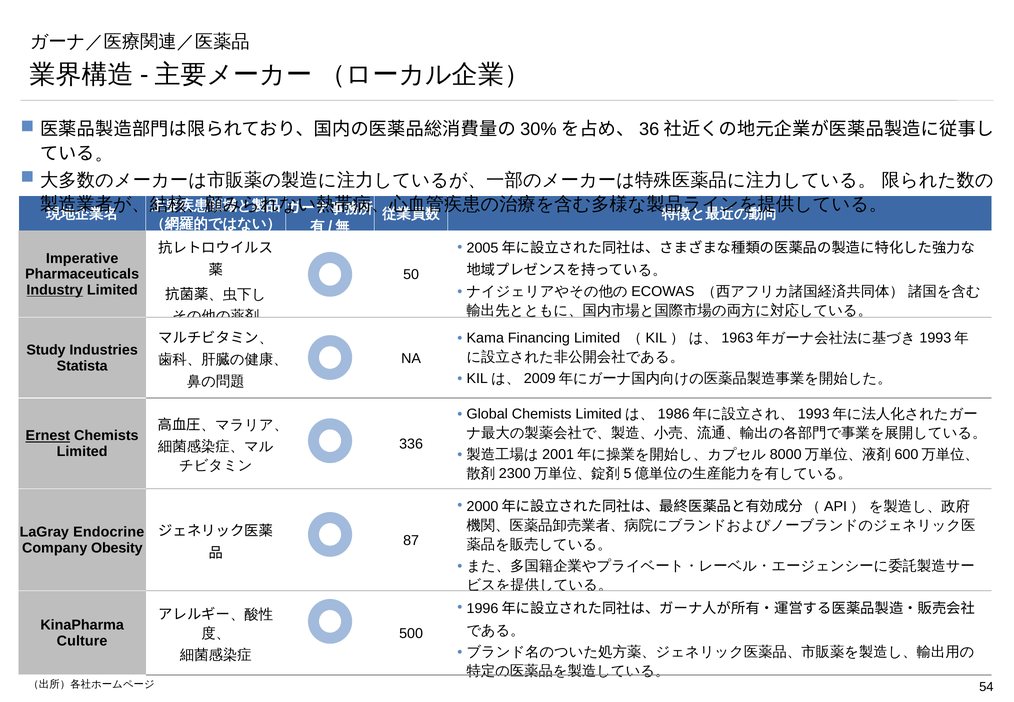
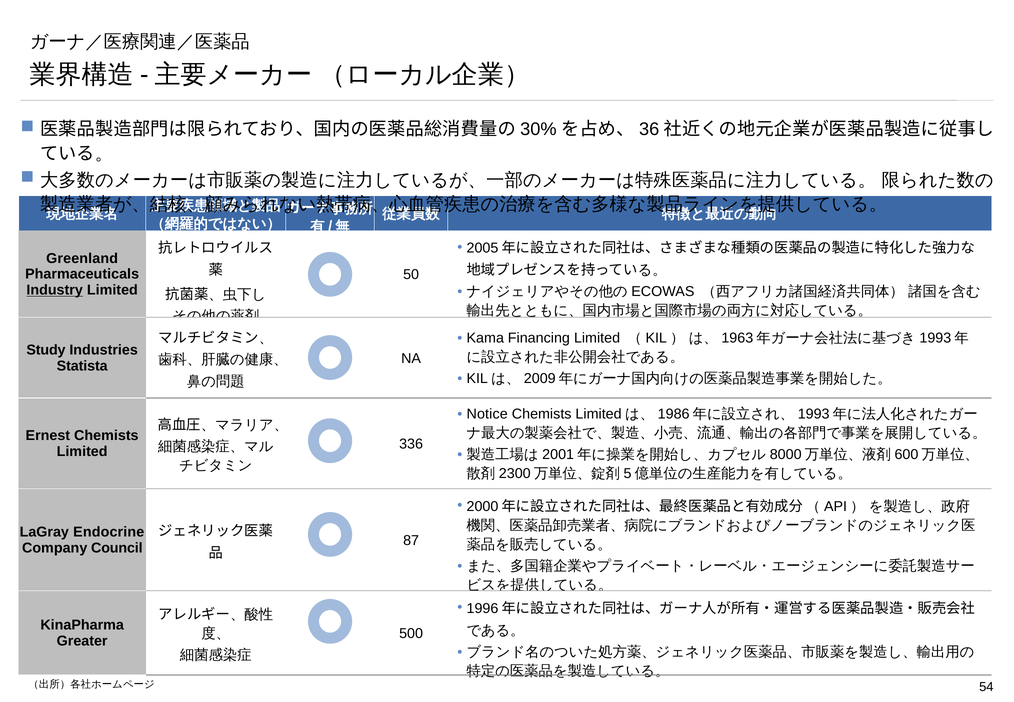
Imperative: Imperative -> Greenland
Global: Global -> Notice
Ernest underline: present -> none
Obesity: Obesity -> Council
Culture: Culture -> Greater
